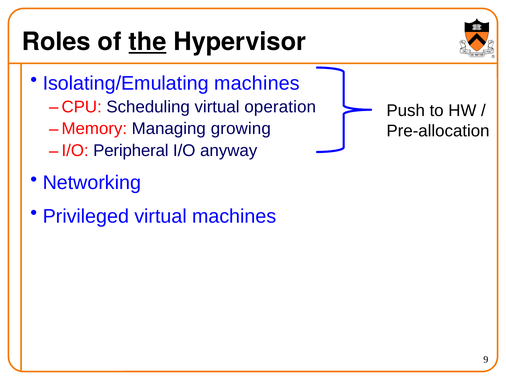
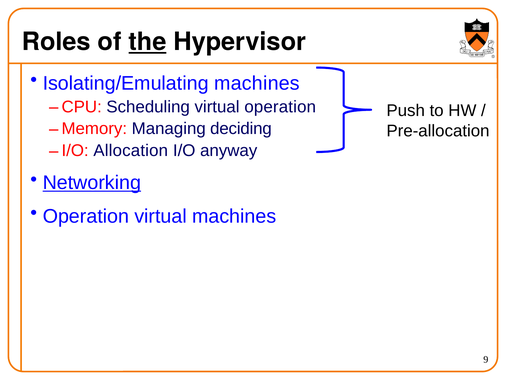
growing: growing -> deciding
Peripheral: Peripheral -> Allocation
Networking underline: none -> present
Privileged at (86, 216): Privileged -> Operation
